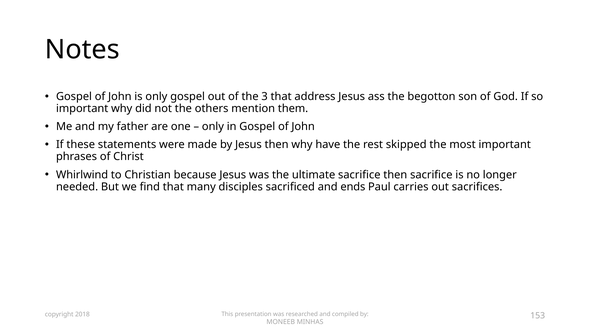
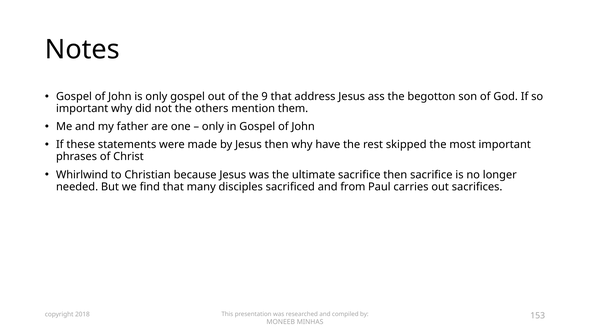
3: 3 -> 9
ends: ends -> from
